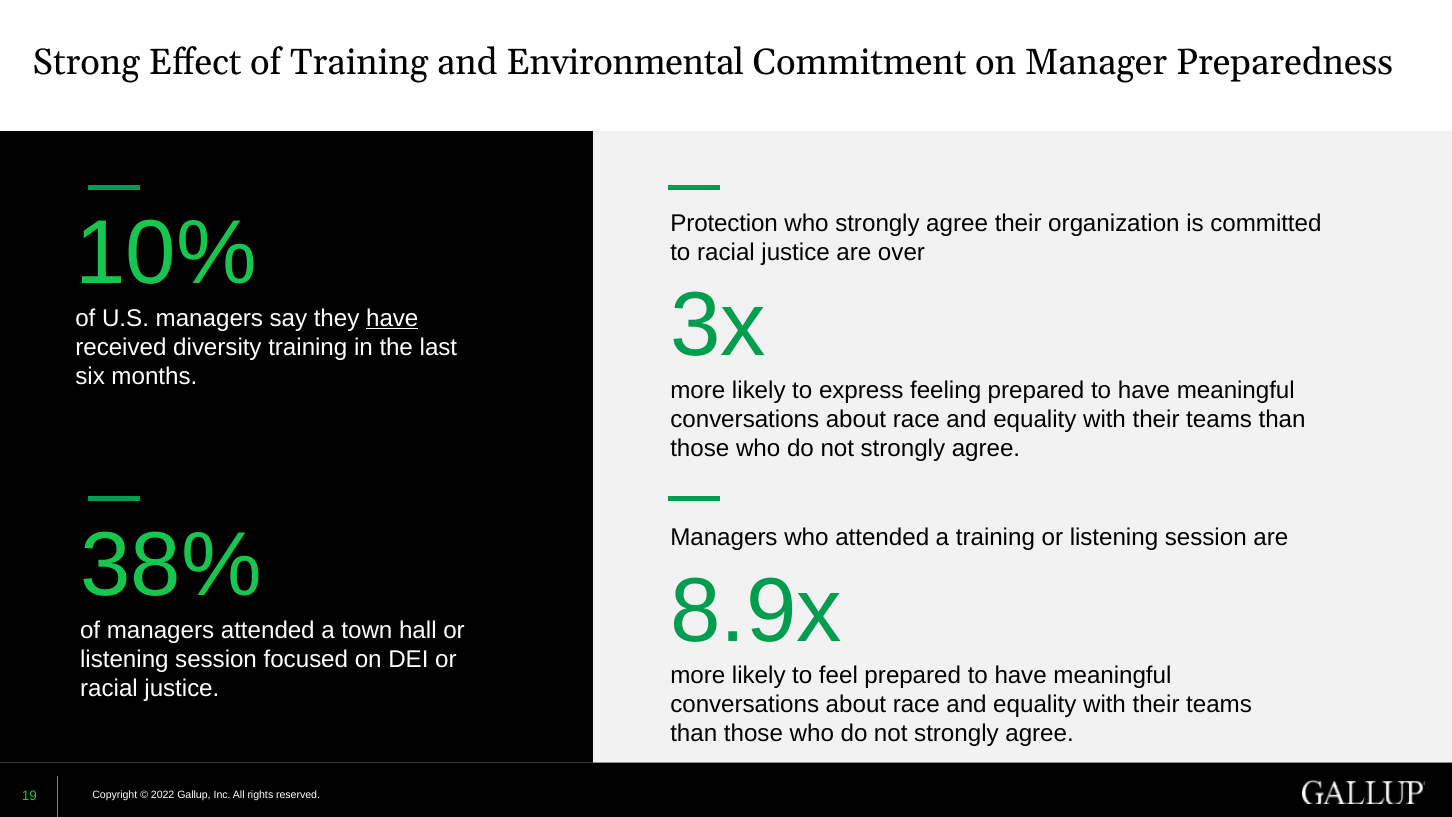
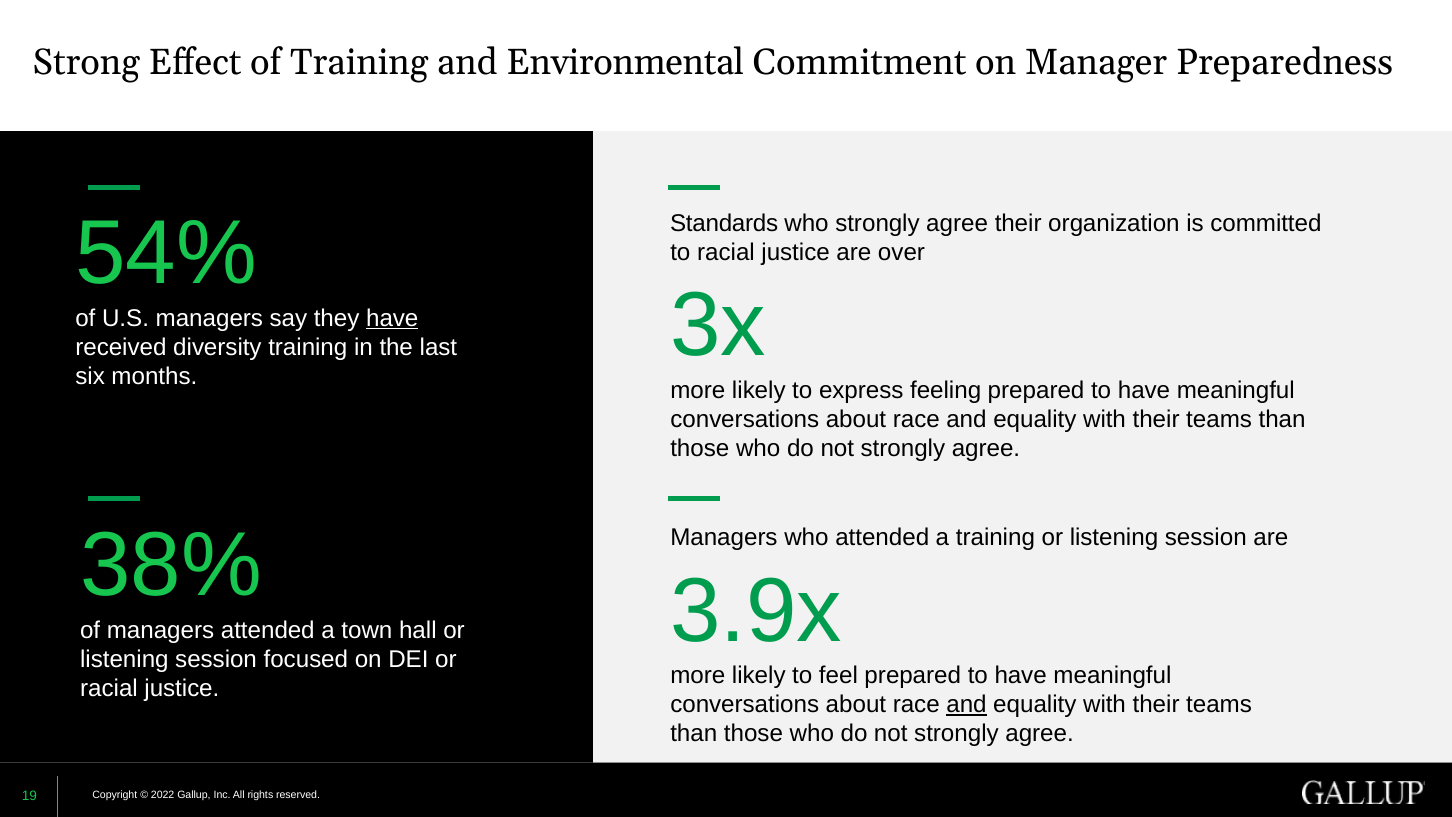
Protection: Protection -> Standards
10%: 10% -> 54%
8.9x: 8.9x -> 3.9x
and at (967, 704) underline: none -> present
